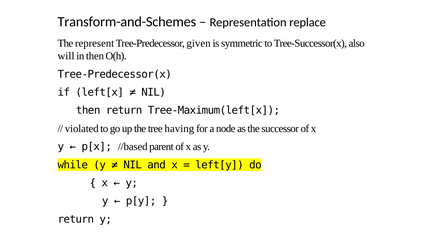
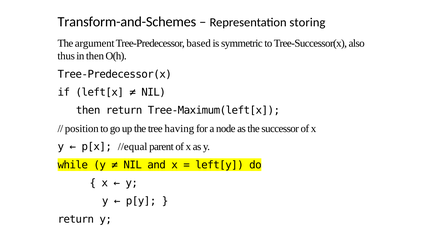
replace: replace -> storing
represent: represent -> argument
given: given -> based
will: will -> thus
violated: violated -> position
//based: //based -> //equal
